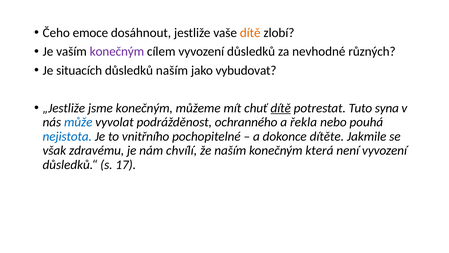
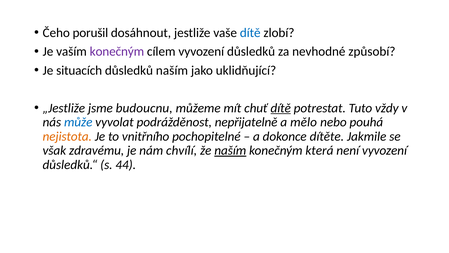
emoce: emoce -> porušil
dítě at (250, 33) colour: orange -> blue
různých: různých -> způsobí
vybudovat: vybudovat -> uklidňující
jsme konečným: konečným -> budoucnu
syna: syna -> vždy
ochranného: ochranného -> nepřijatelně
řekla: řekla -> mělo
nejistota colour: blue -> orange
naším at (230, 150) underline: none -> present
17: 17 -> 44
